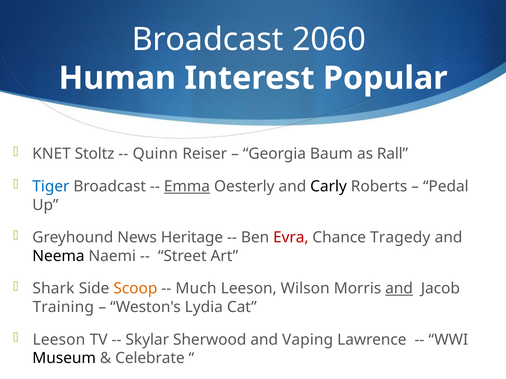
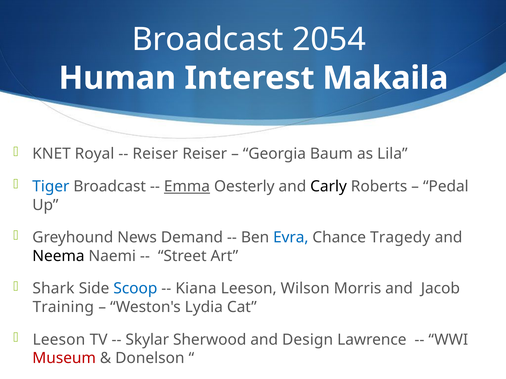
2060: 2060 -> 2054
Popular: Popular -> Makaila
Stoltz: Stoltz -> Royal
Quinn at (155, 154): Quinn -> Reiser
Rall: Rall -> Lila
Heritage: Heritage -> Demand
Evra colour: red -> blue
Scoop colour: orange -> blue
Much: Much -> Kiana
and at (399, 289) underline: present -> none
Vaping: Vaping -> Design
Museum colour: black -> red
Celebrate: Celebrate -> Donelson
